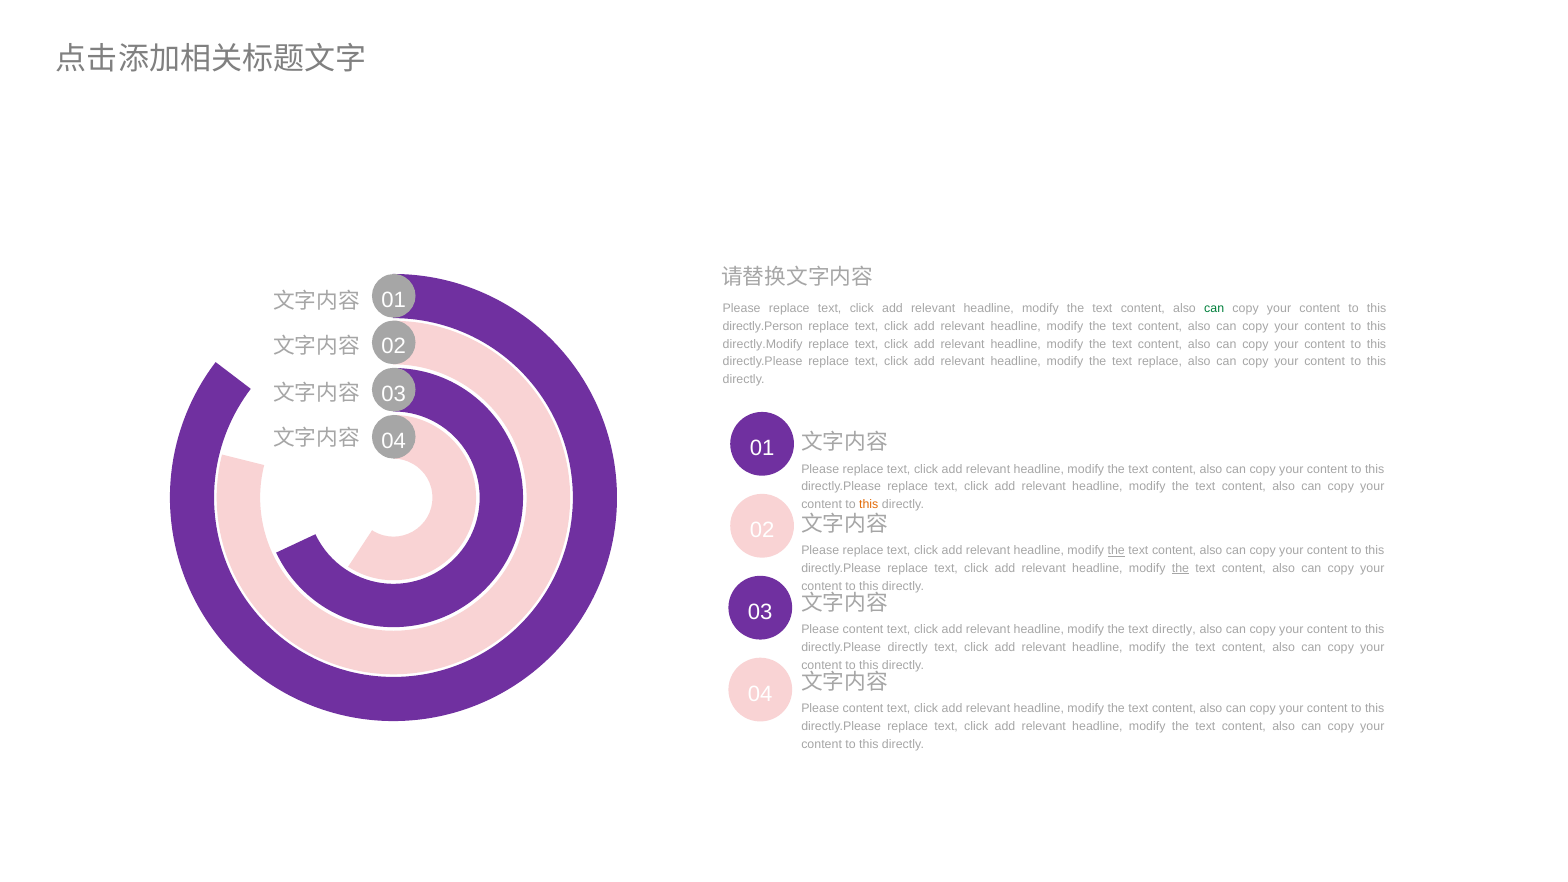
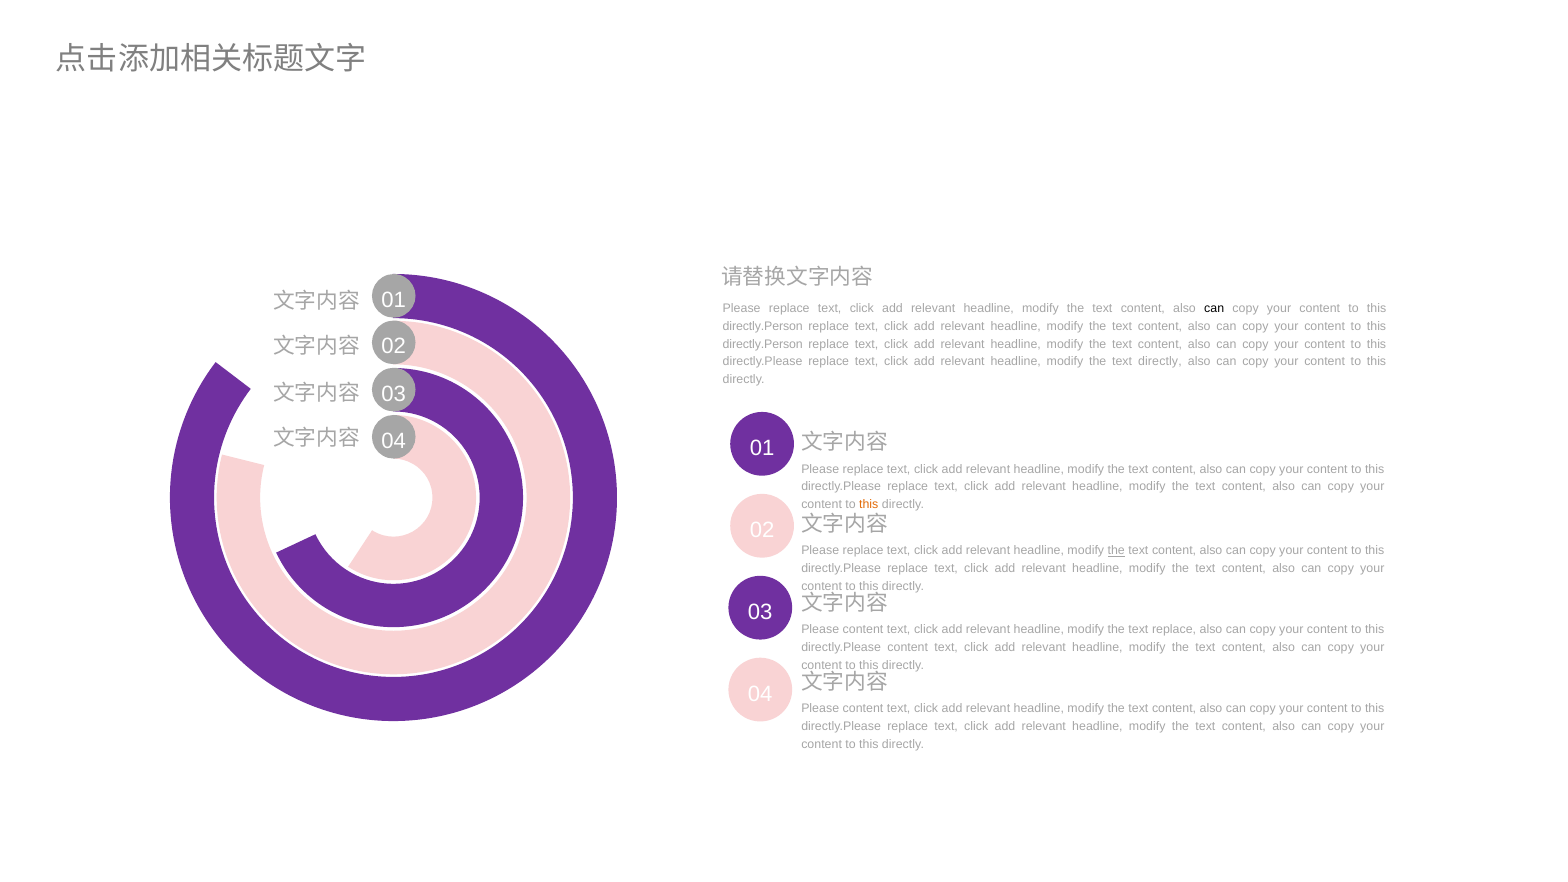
can at (1214, 308) colour: green -> black
directly.Modify at (763, 344): directly.Modify -> directly.Person
text replace: replace -> directly
the at (1180, 568) underline: present -> none
text directly: directly -> replace
directly.Please directly: directly -> content
